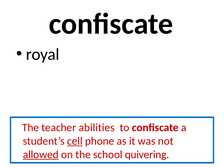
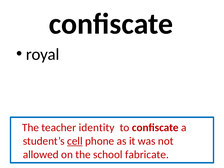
abilities: abilities -> identity
allowed underline: present -> none
quivering: quivering -> fabricate
